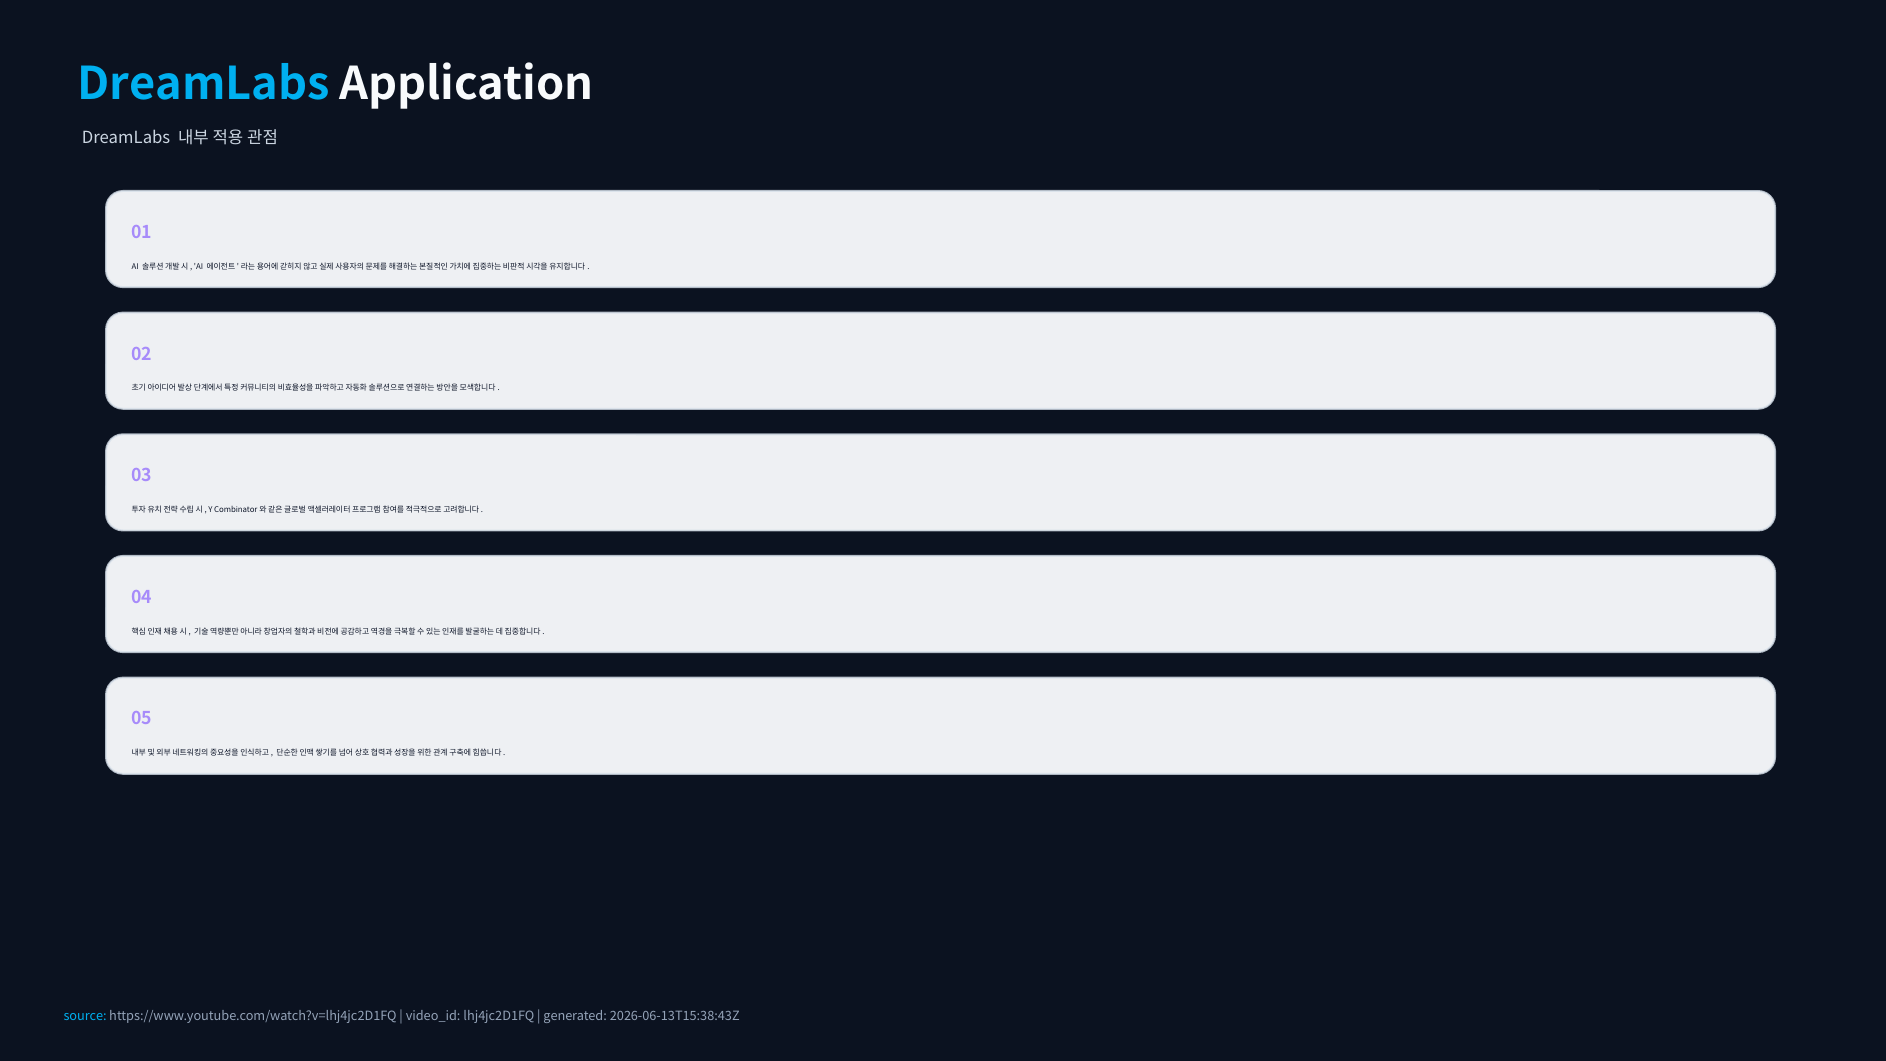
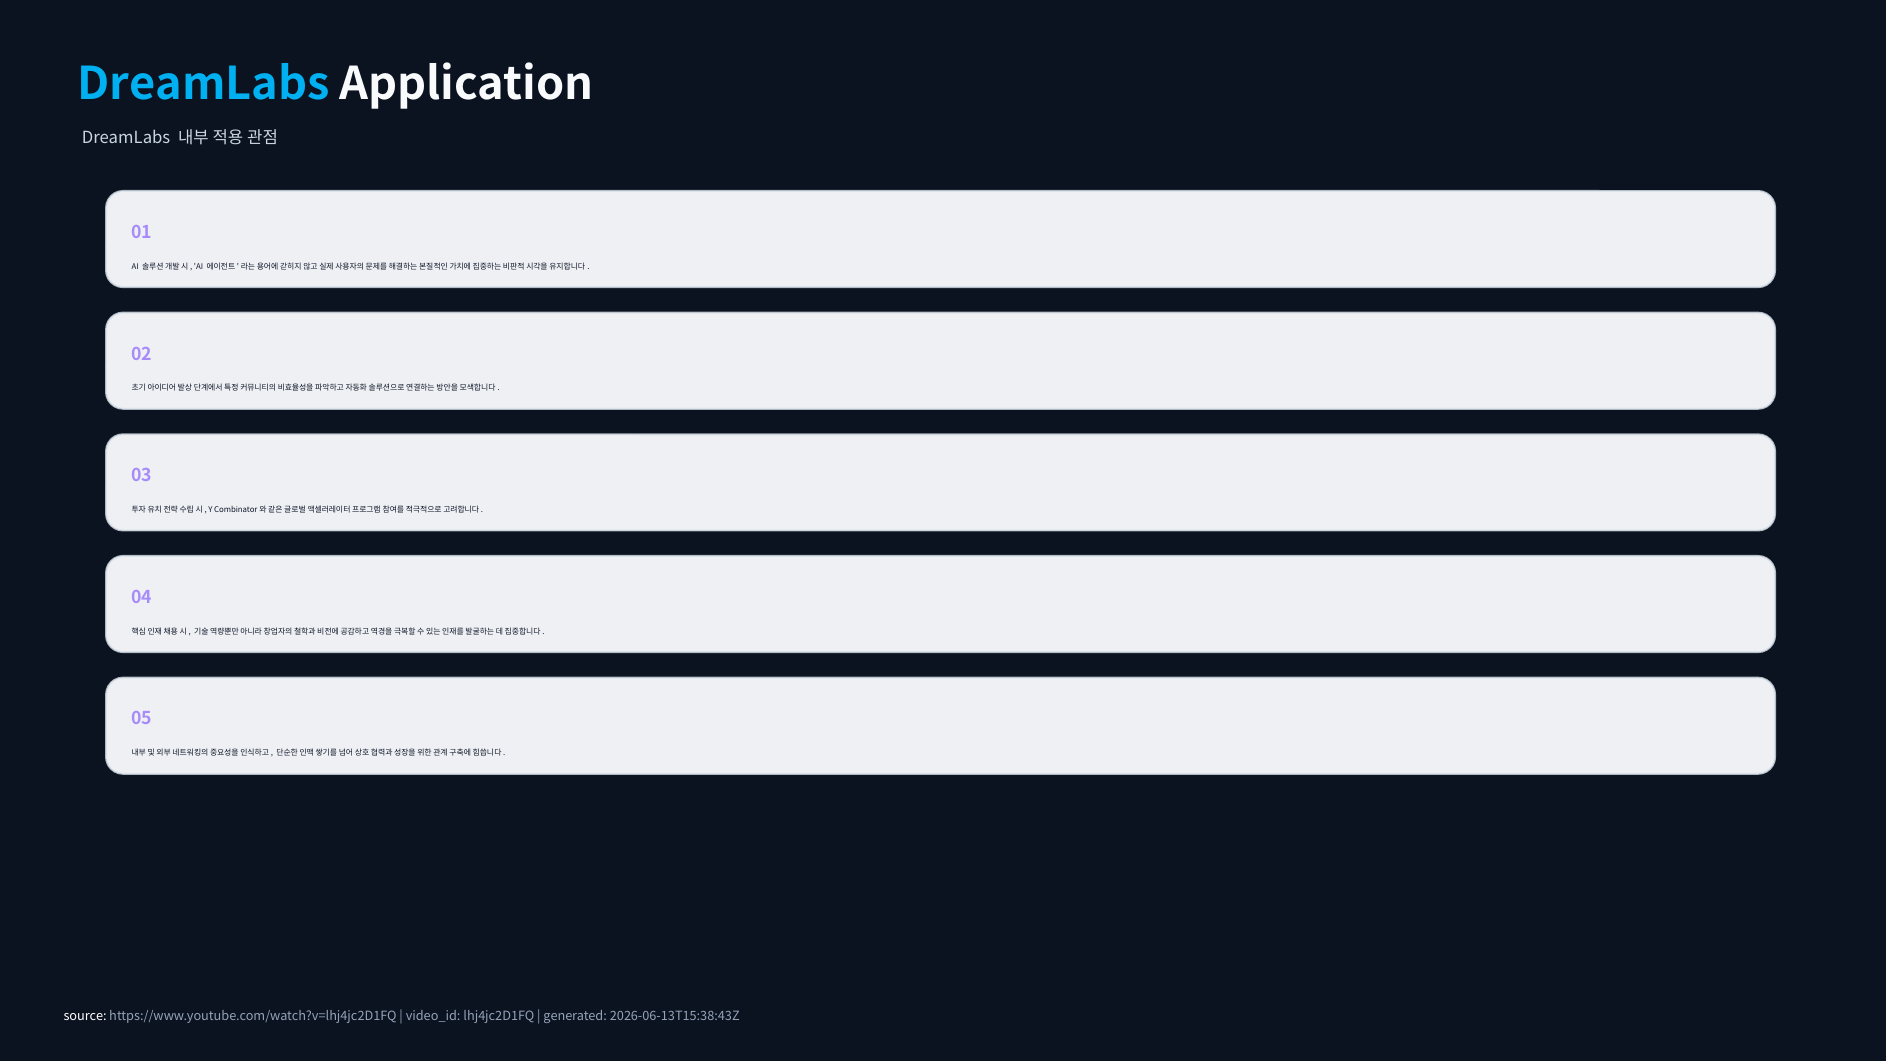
source colour: light blue -> white
